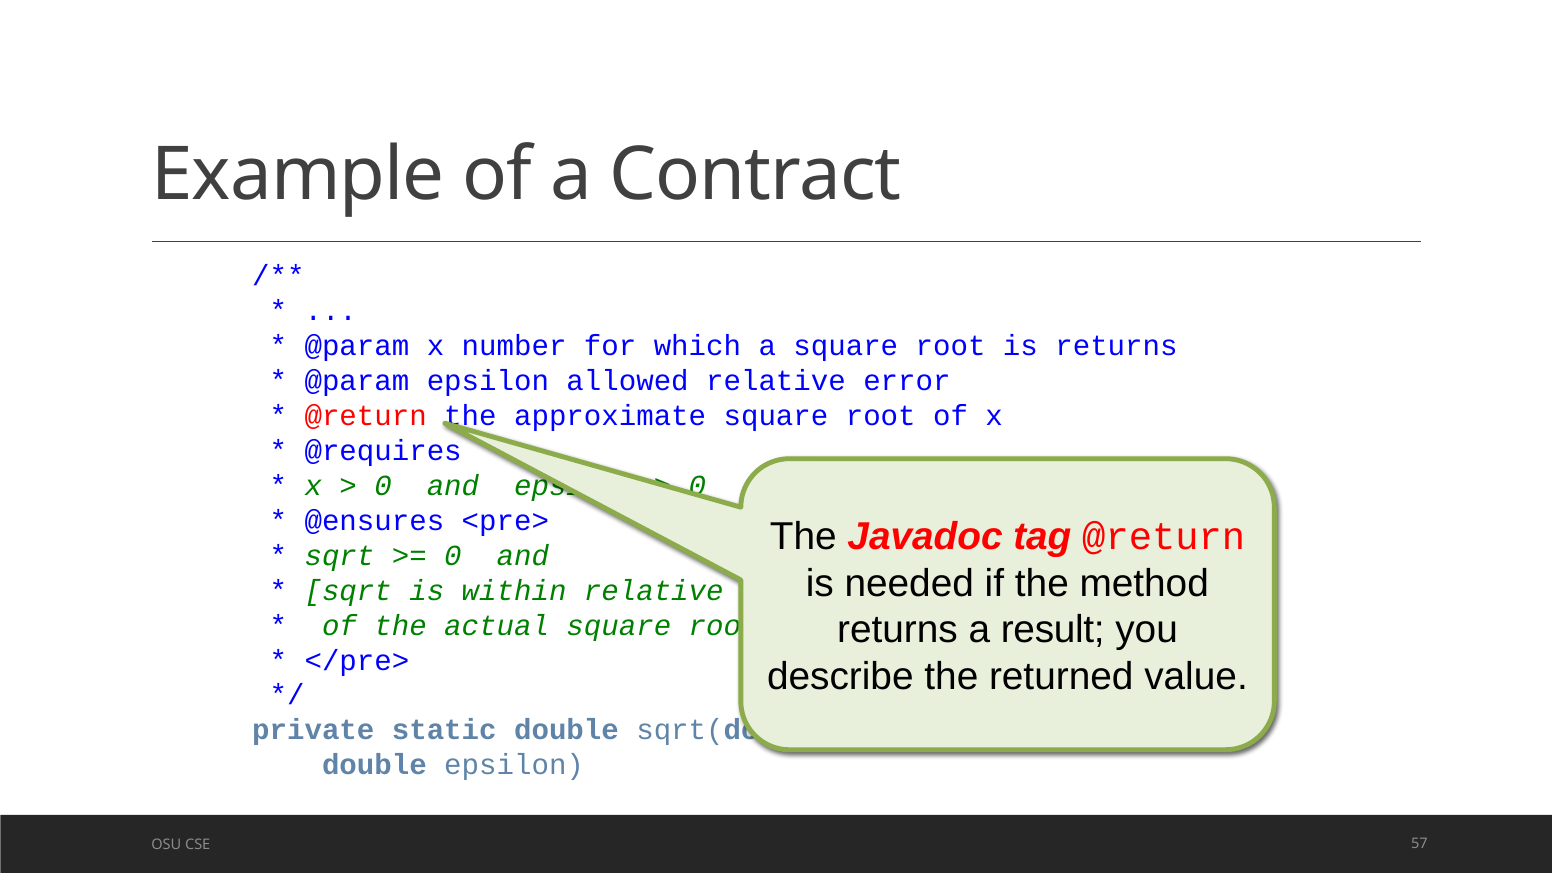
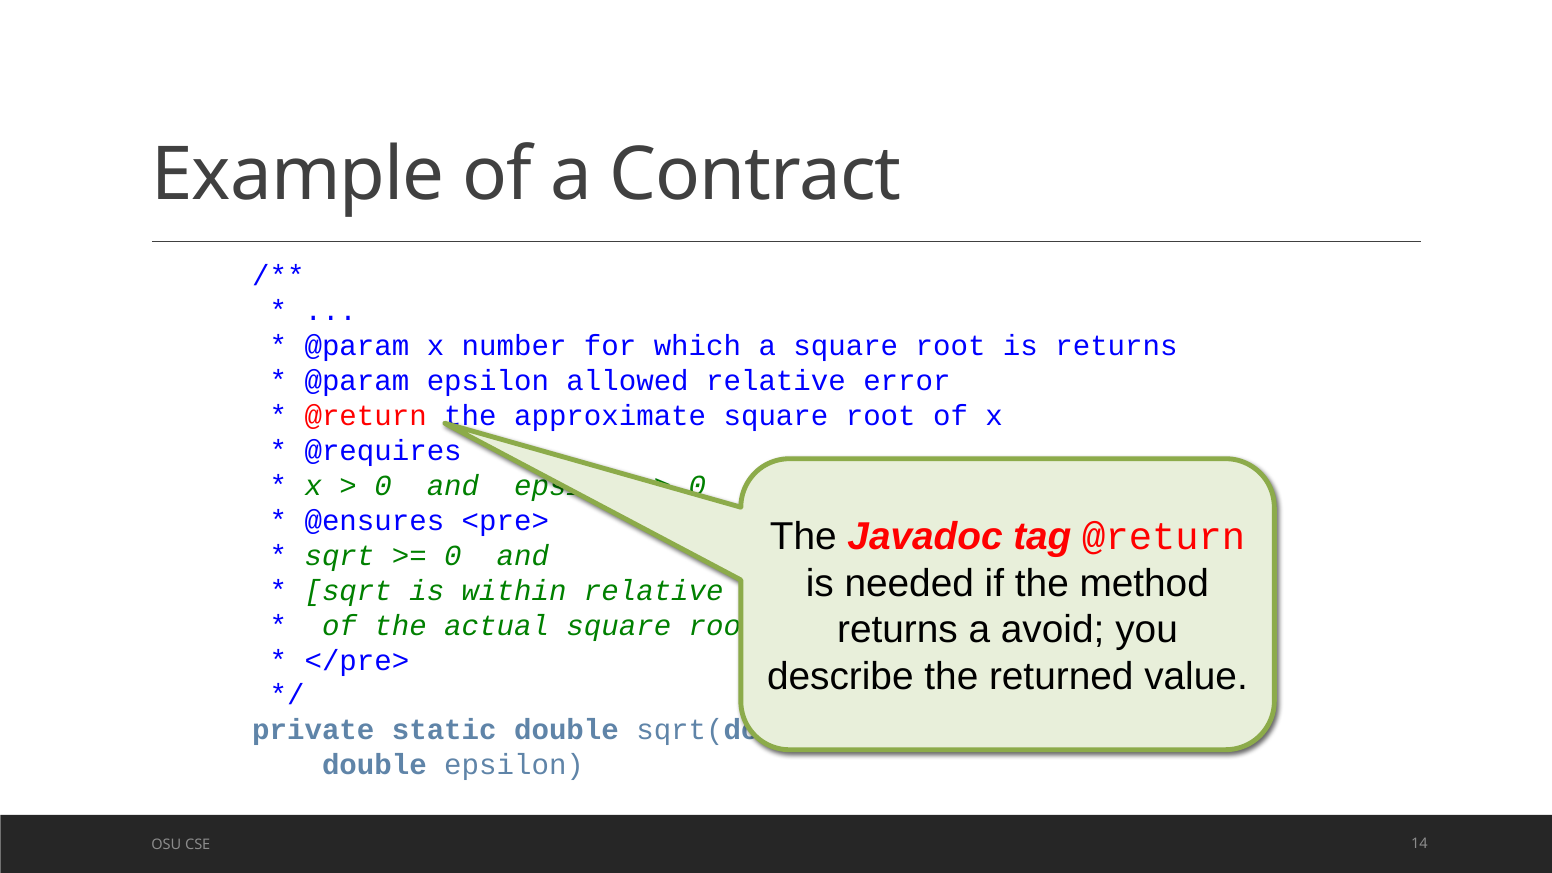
result: result -> avoid
57: 57 -> 14
